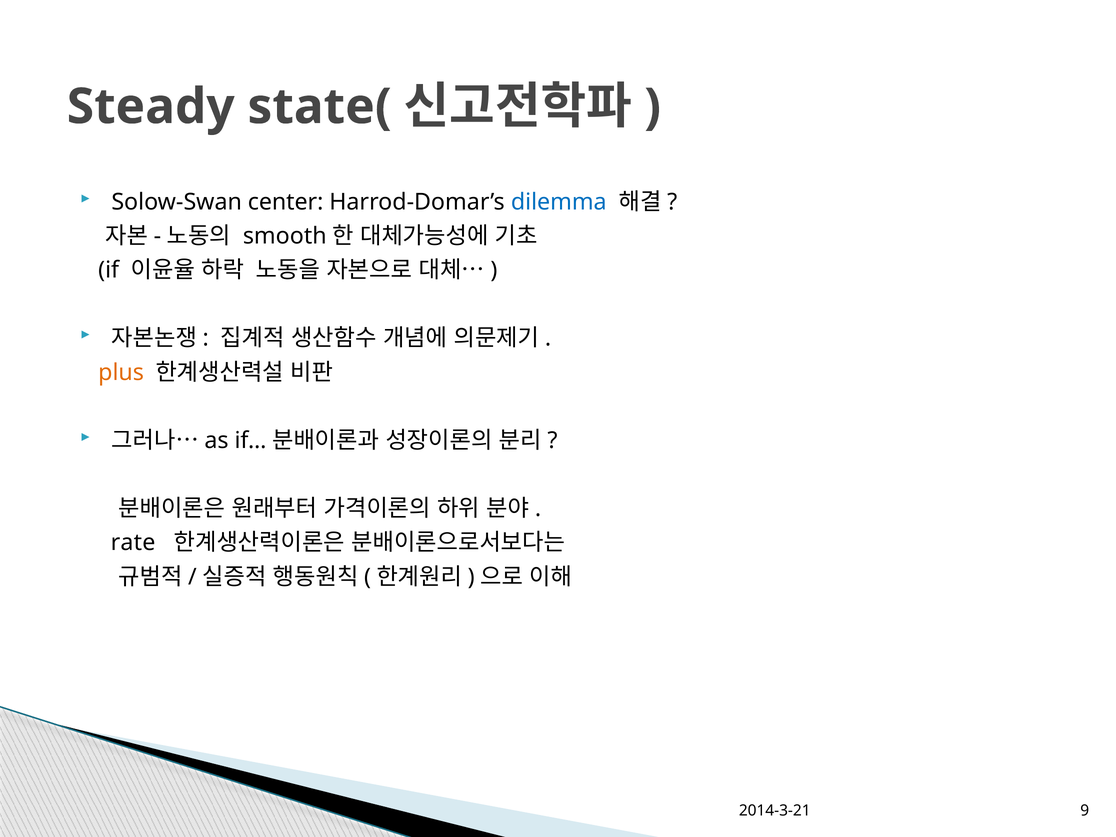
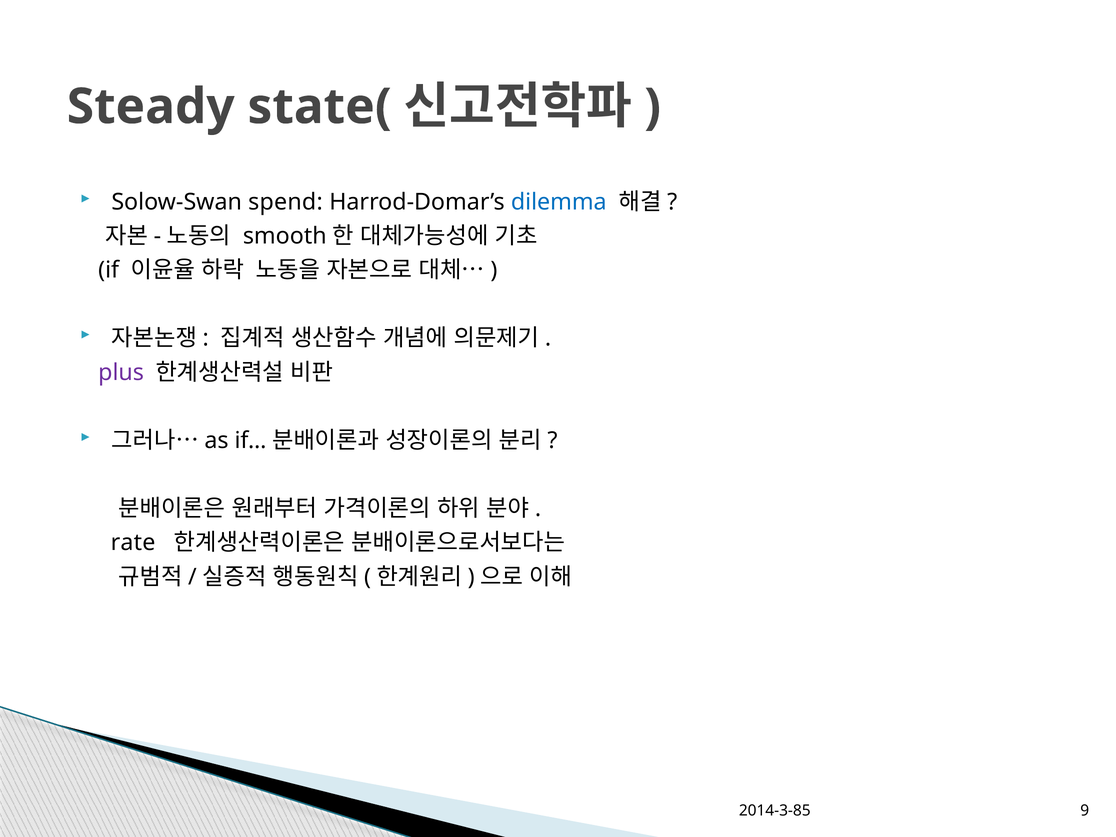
center: center -> spend
plus colour: orange -> purple
2014-3-21: 2014-3-21 -> 2014-3-85
